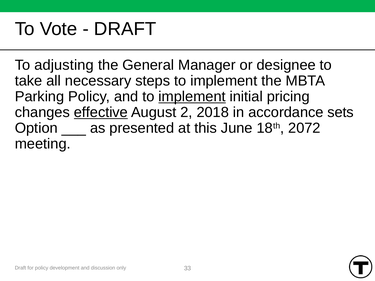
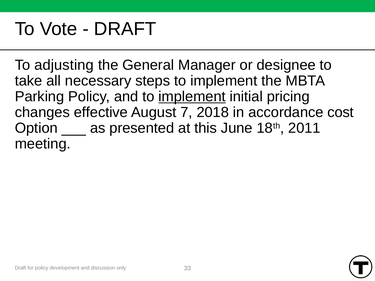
effective underline: present -> none
2: 2 -> 7
sets: sets -> cost
2072: 2072 -> 2011
